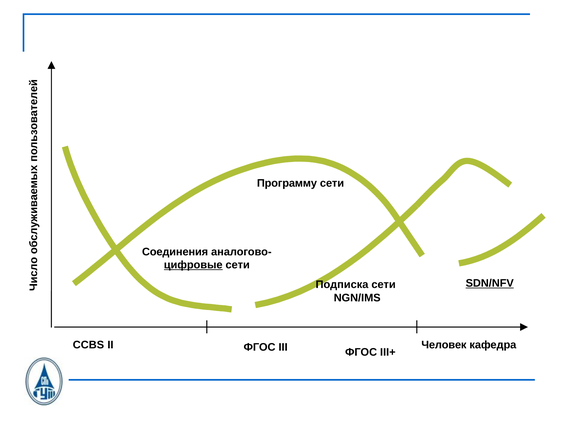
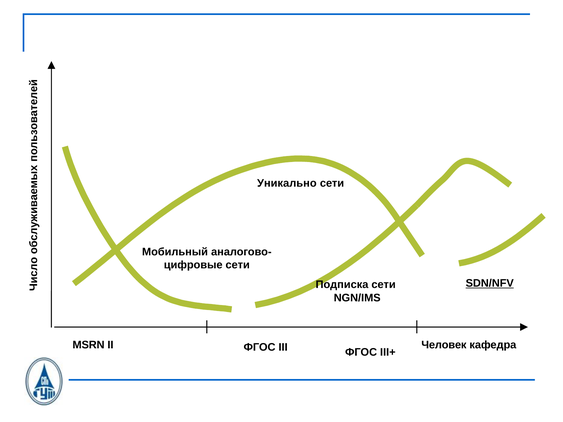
Программу: Программу -> Уникально
Соединения: Соединения -> Мобильный
цифровые underline: present -> none
CCBS: CCBS -> MSRN
